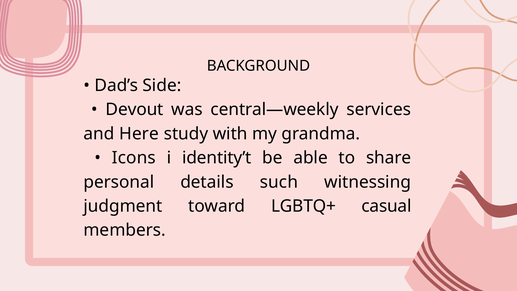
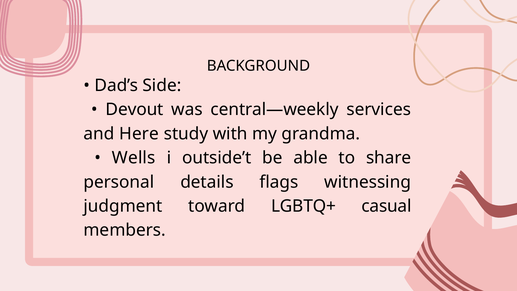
Icons: Icons -> Wells
identity’t: identity’t -> outside’t
such: such -> flags
